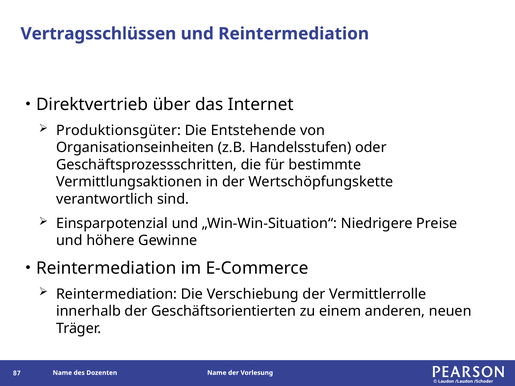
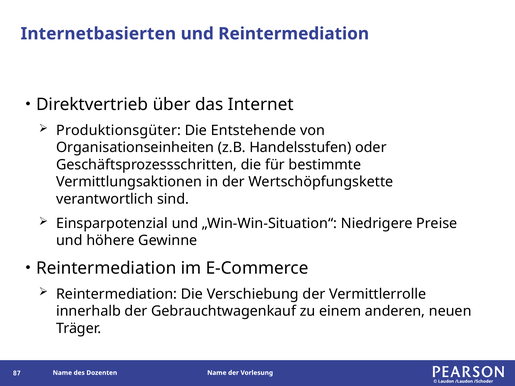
Vertragsschlüssen: Vertragsschlüssen -> Internetbasierten
Geschäftsorientierten: Geschäftsorientierten -> Gebrauchtwagenkauf
